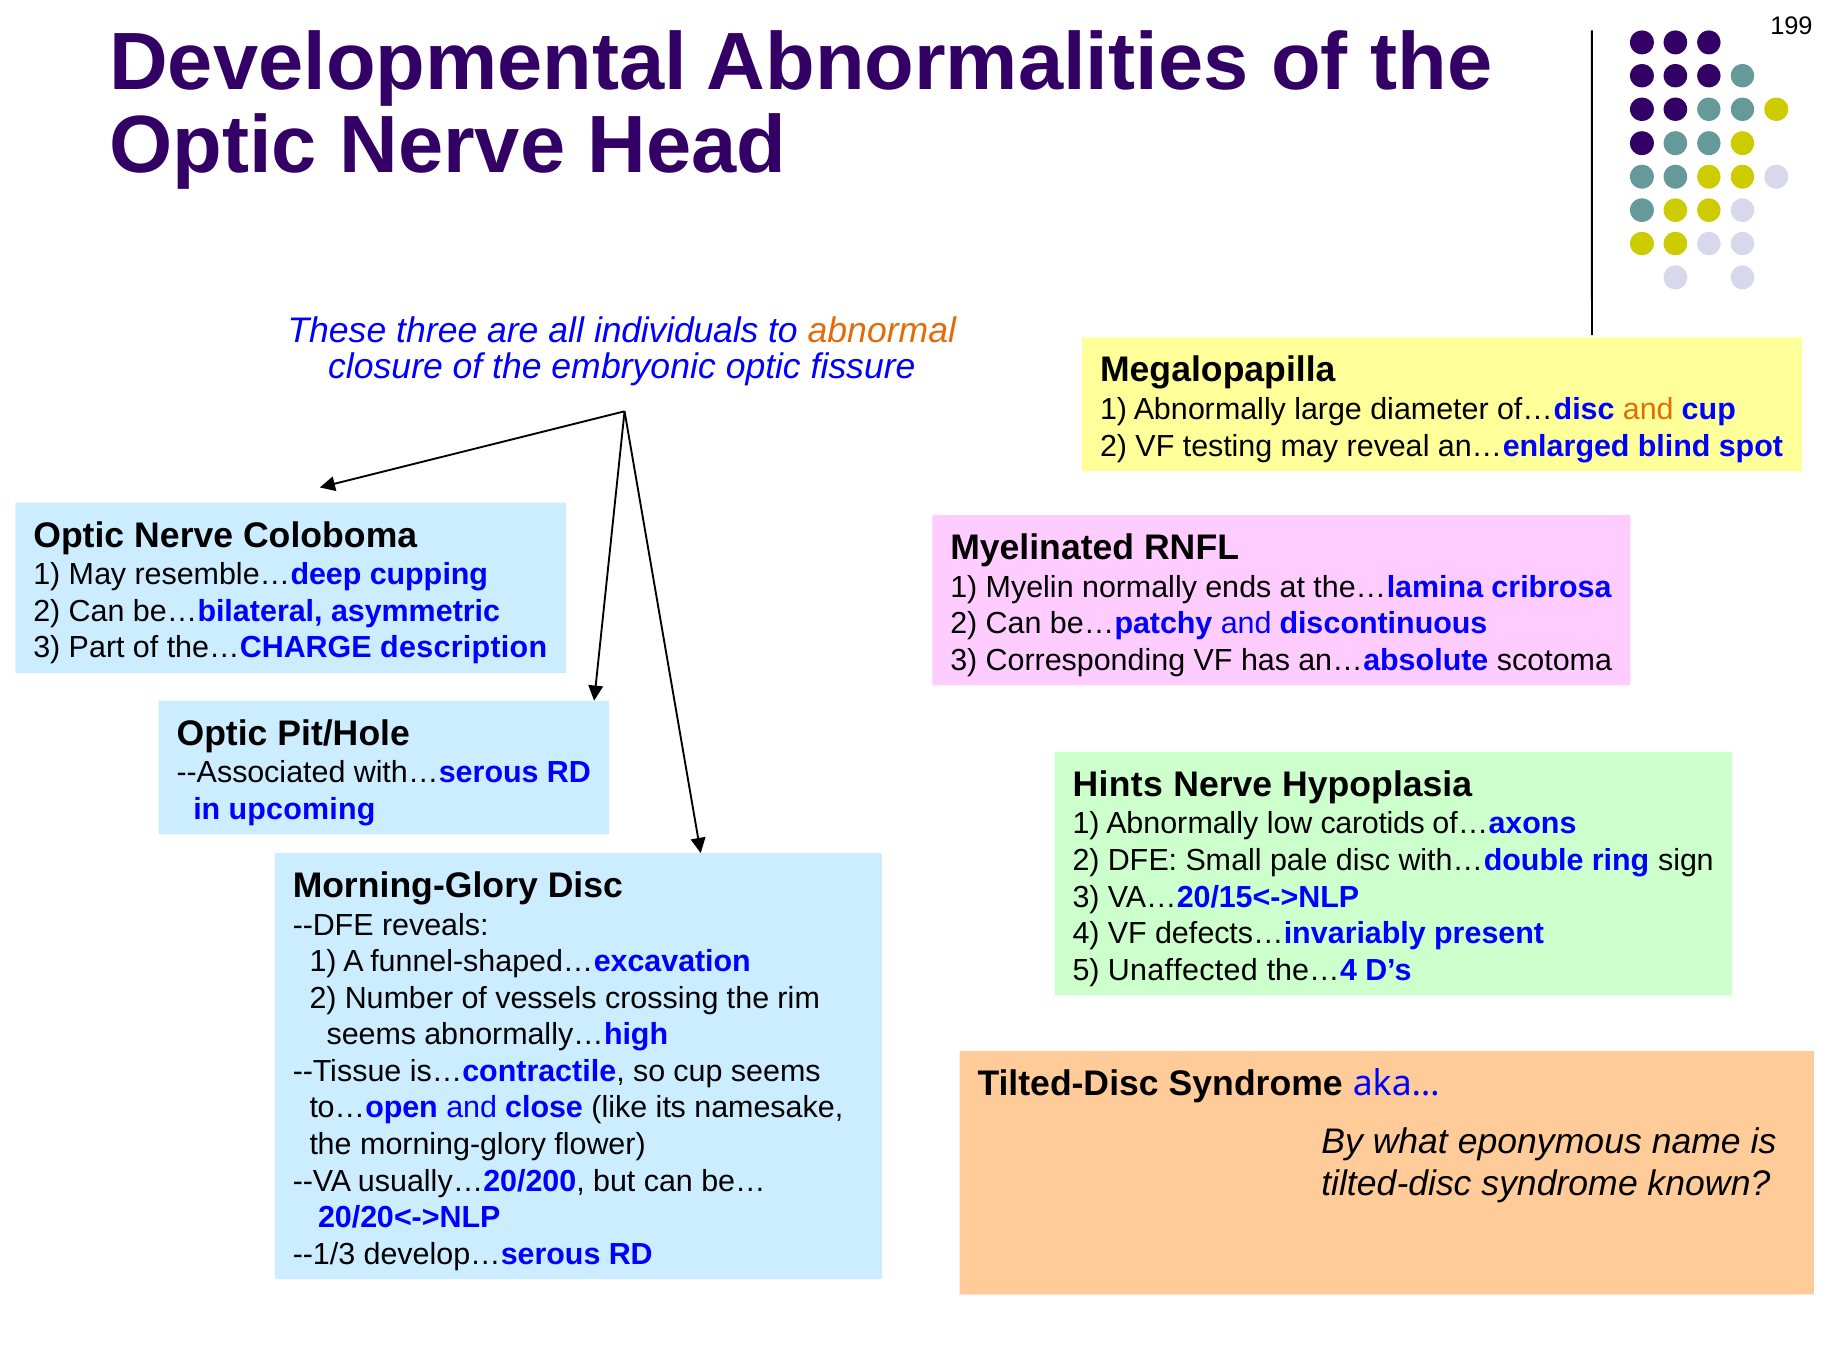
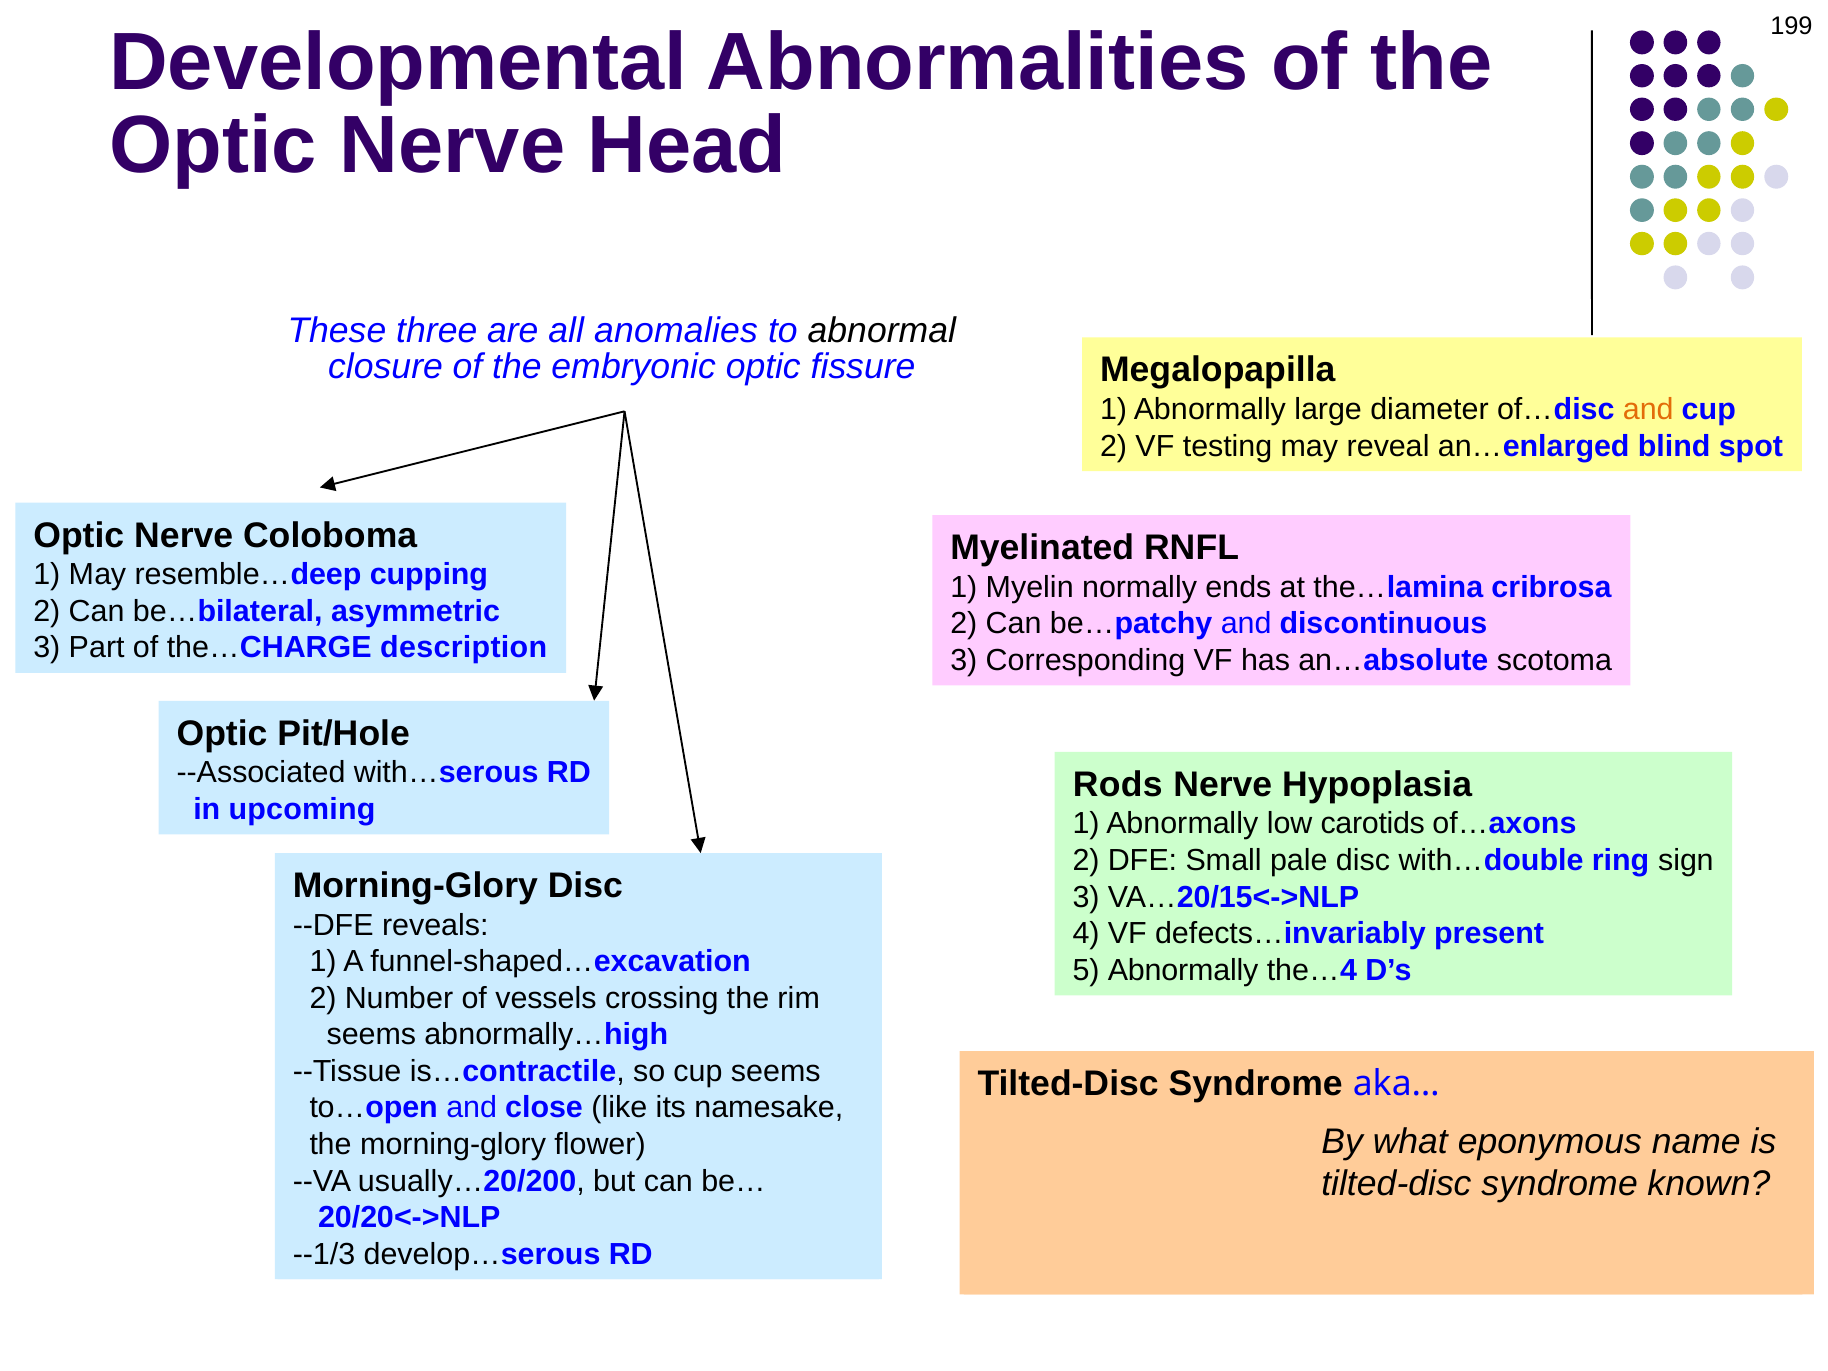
individuals: individuals -> anomalies
abnormal colour: orange -> black
Hints: Hints -> Rods
5 Unaffected: Unaffected -> Abnormally
